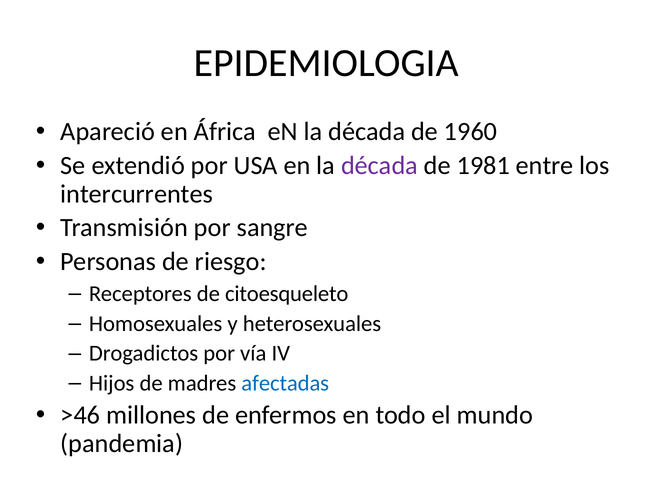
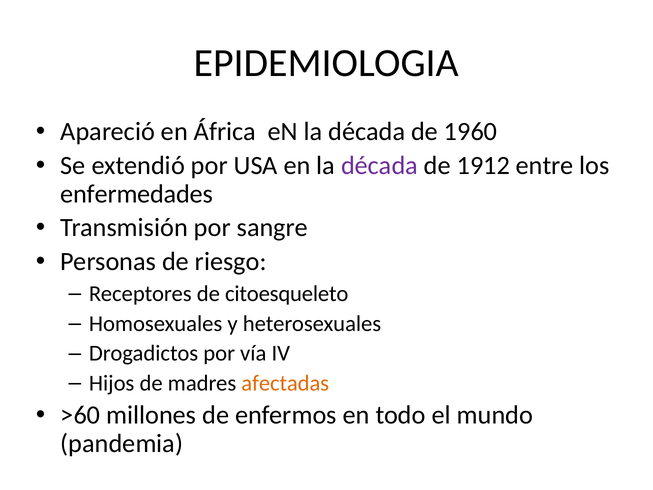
1981: 1981 -> 1912
intercurrentes: intercurrentes -> enfermedades
afectadas colour: blue -> orange
>46: >46 -> >60
